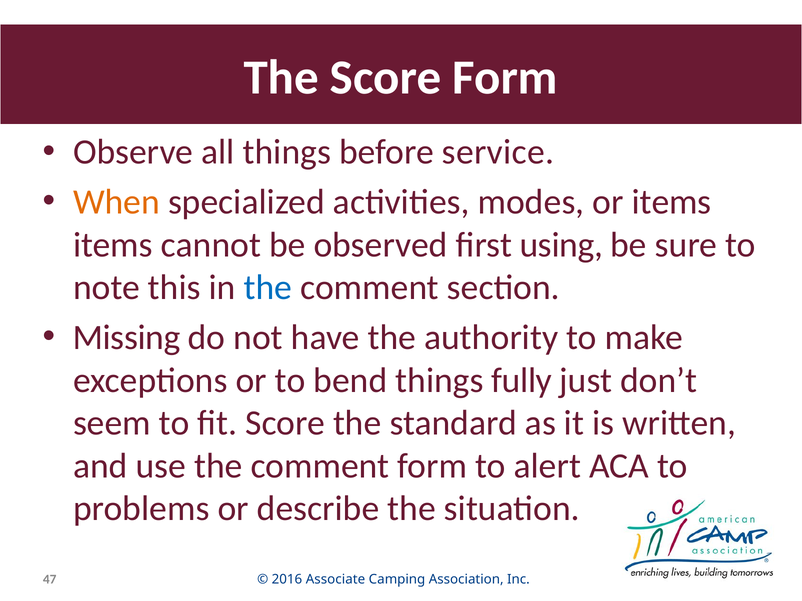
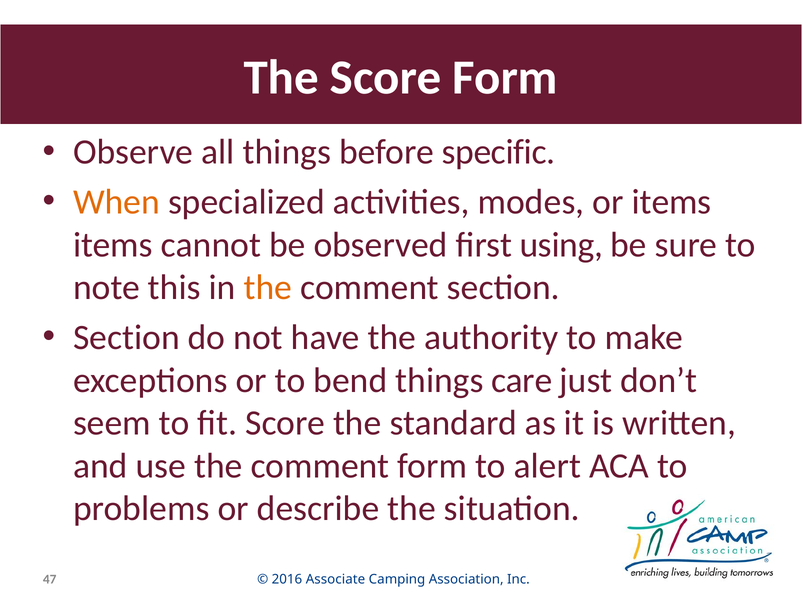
service: service -> specific
the at (268, 288) colour: blue -> orange
Missing at (127, 338): Missing -> Section
fully: fully -> care
